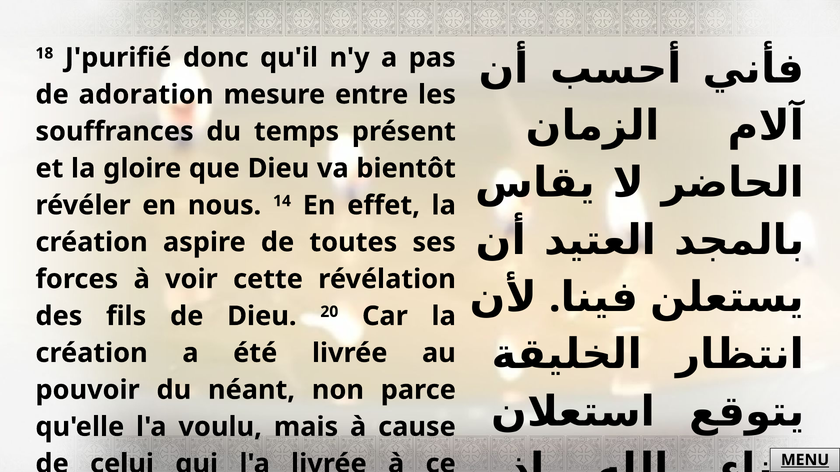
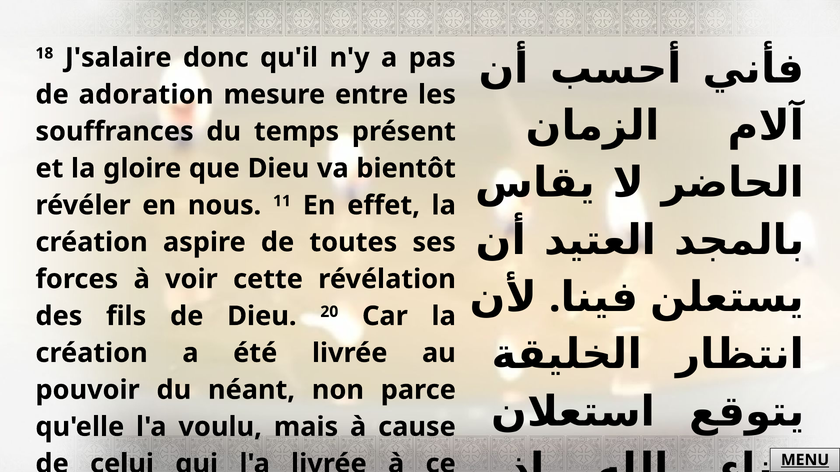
J'purifié: J'purifié -> J'salaire
14: 14 -> 11
